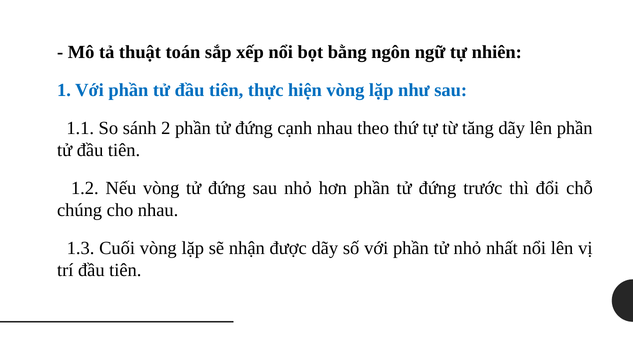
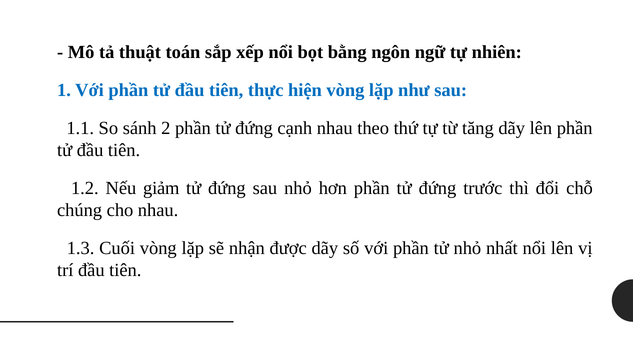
Nếu vòng: vòng -> giảm
